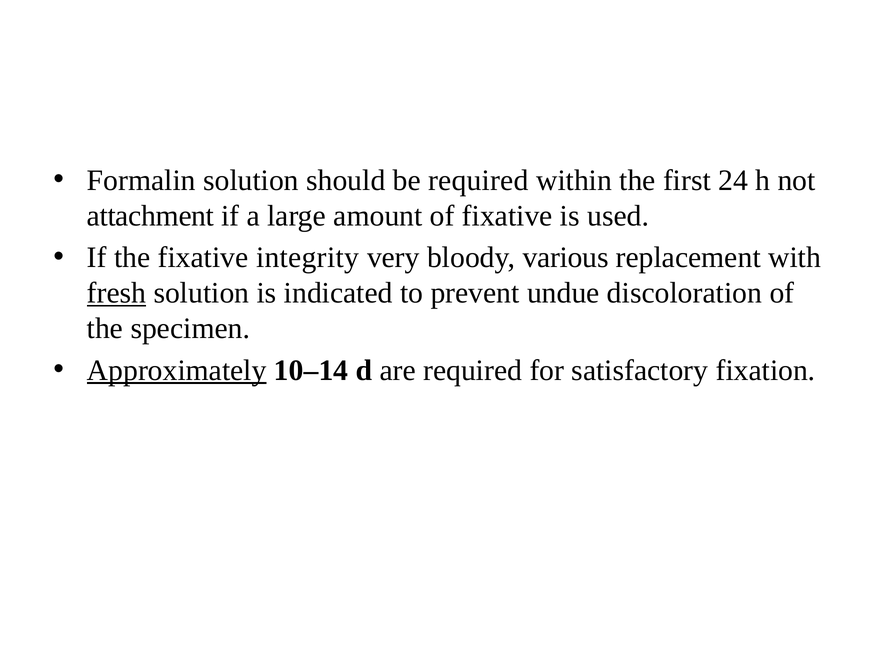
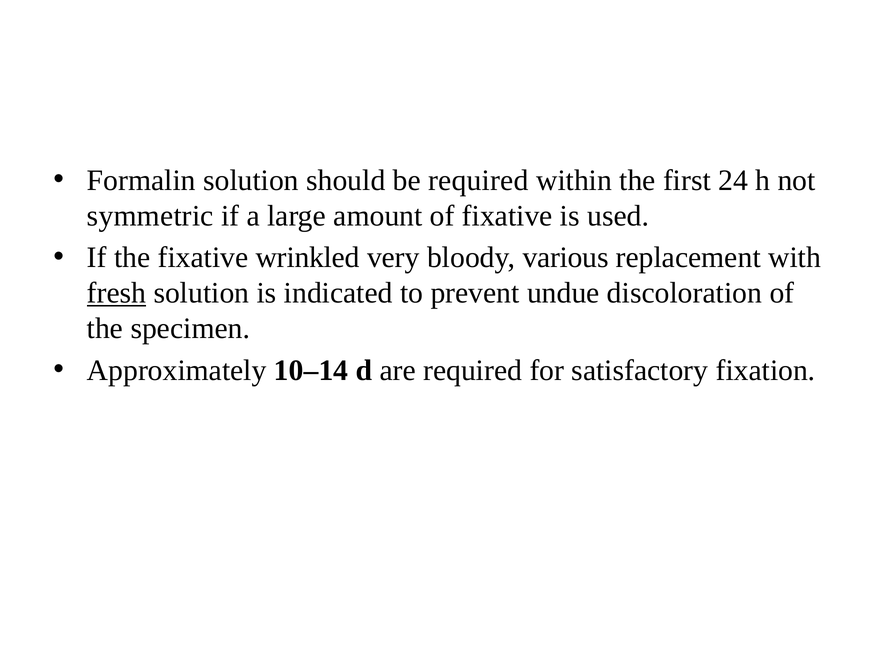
attachment: attachment -> symmetric
integrity: integrity -> wrinkled
Approximately underline: present -> none
